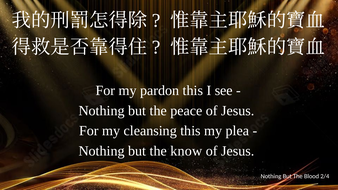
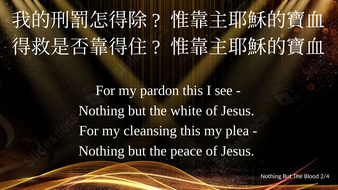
peace: peace -> white
know: know -> peace
